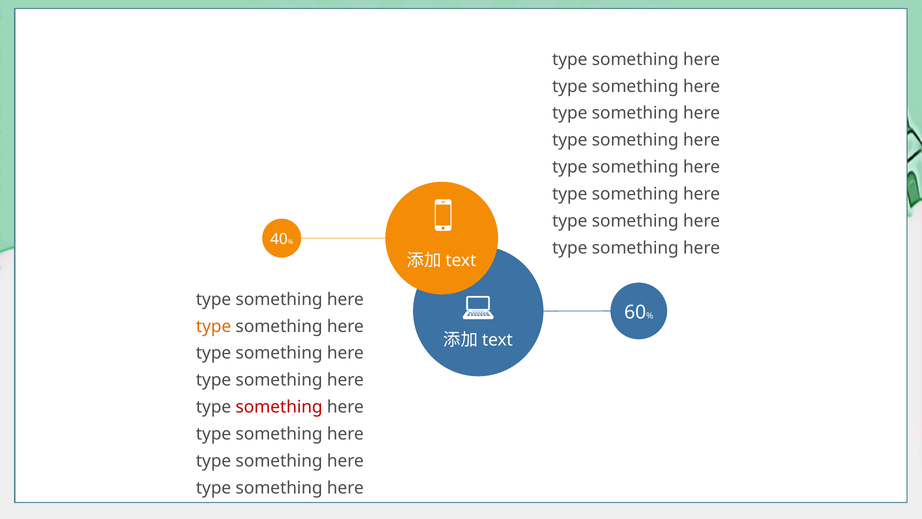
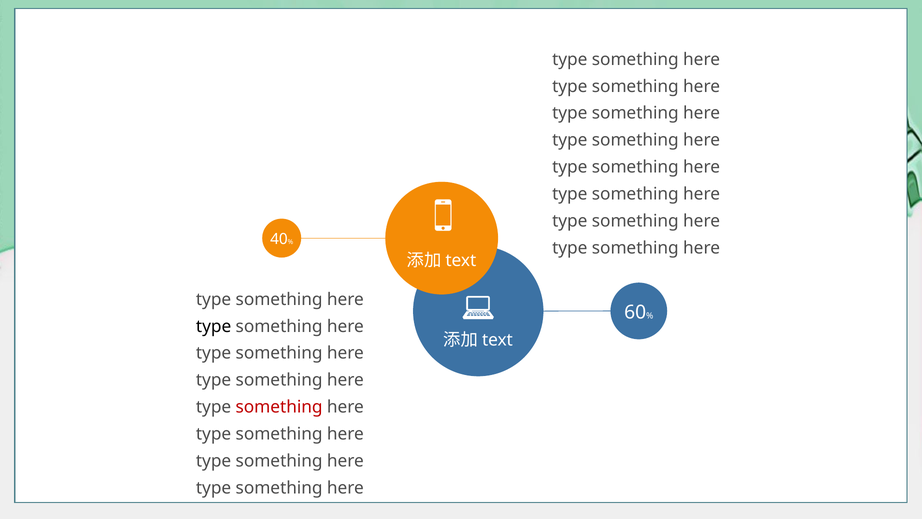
type at (214, 326) colour: orange -> black
